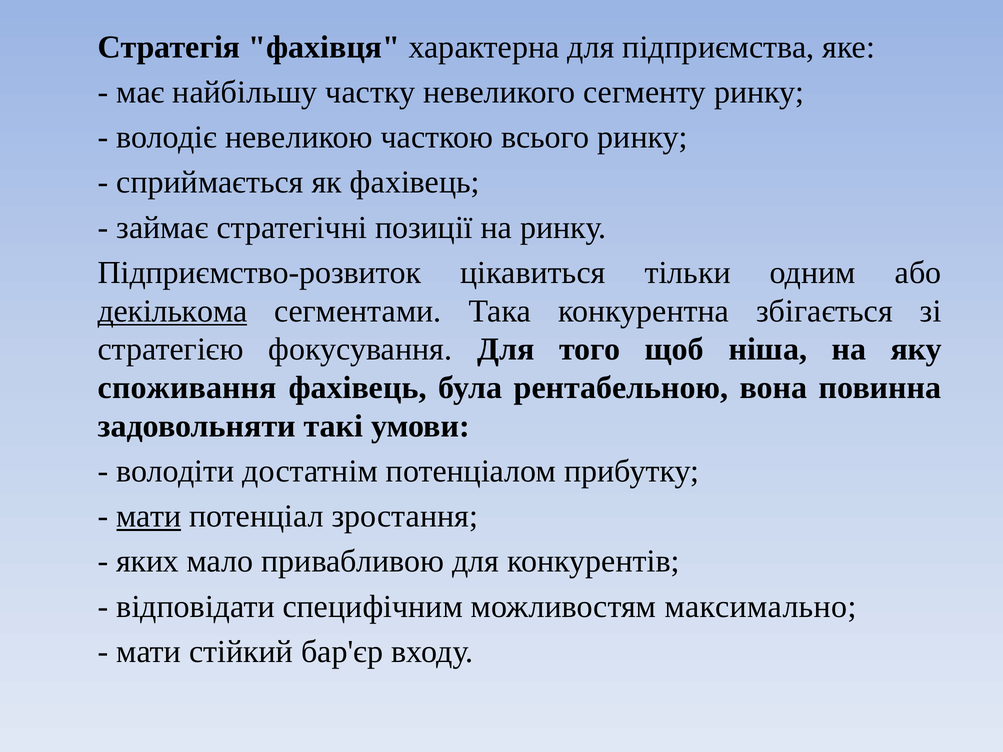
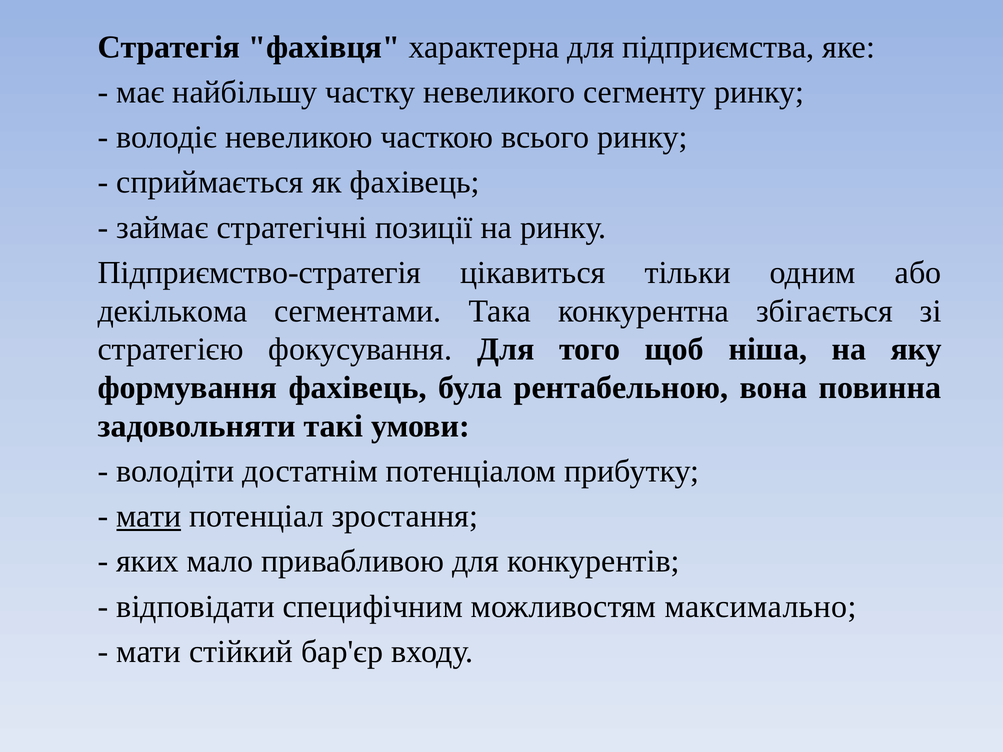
Підприємство-розвиток: Підприємство-розвиток -> Підприємство-стратегія
декількома underline: present -> none
споживання: споживання -> формування
